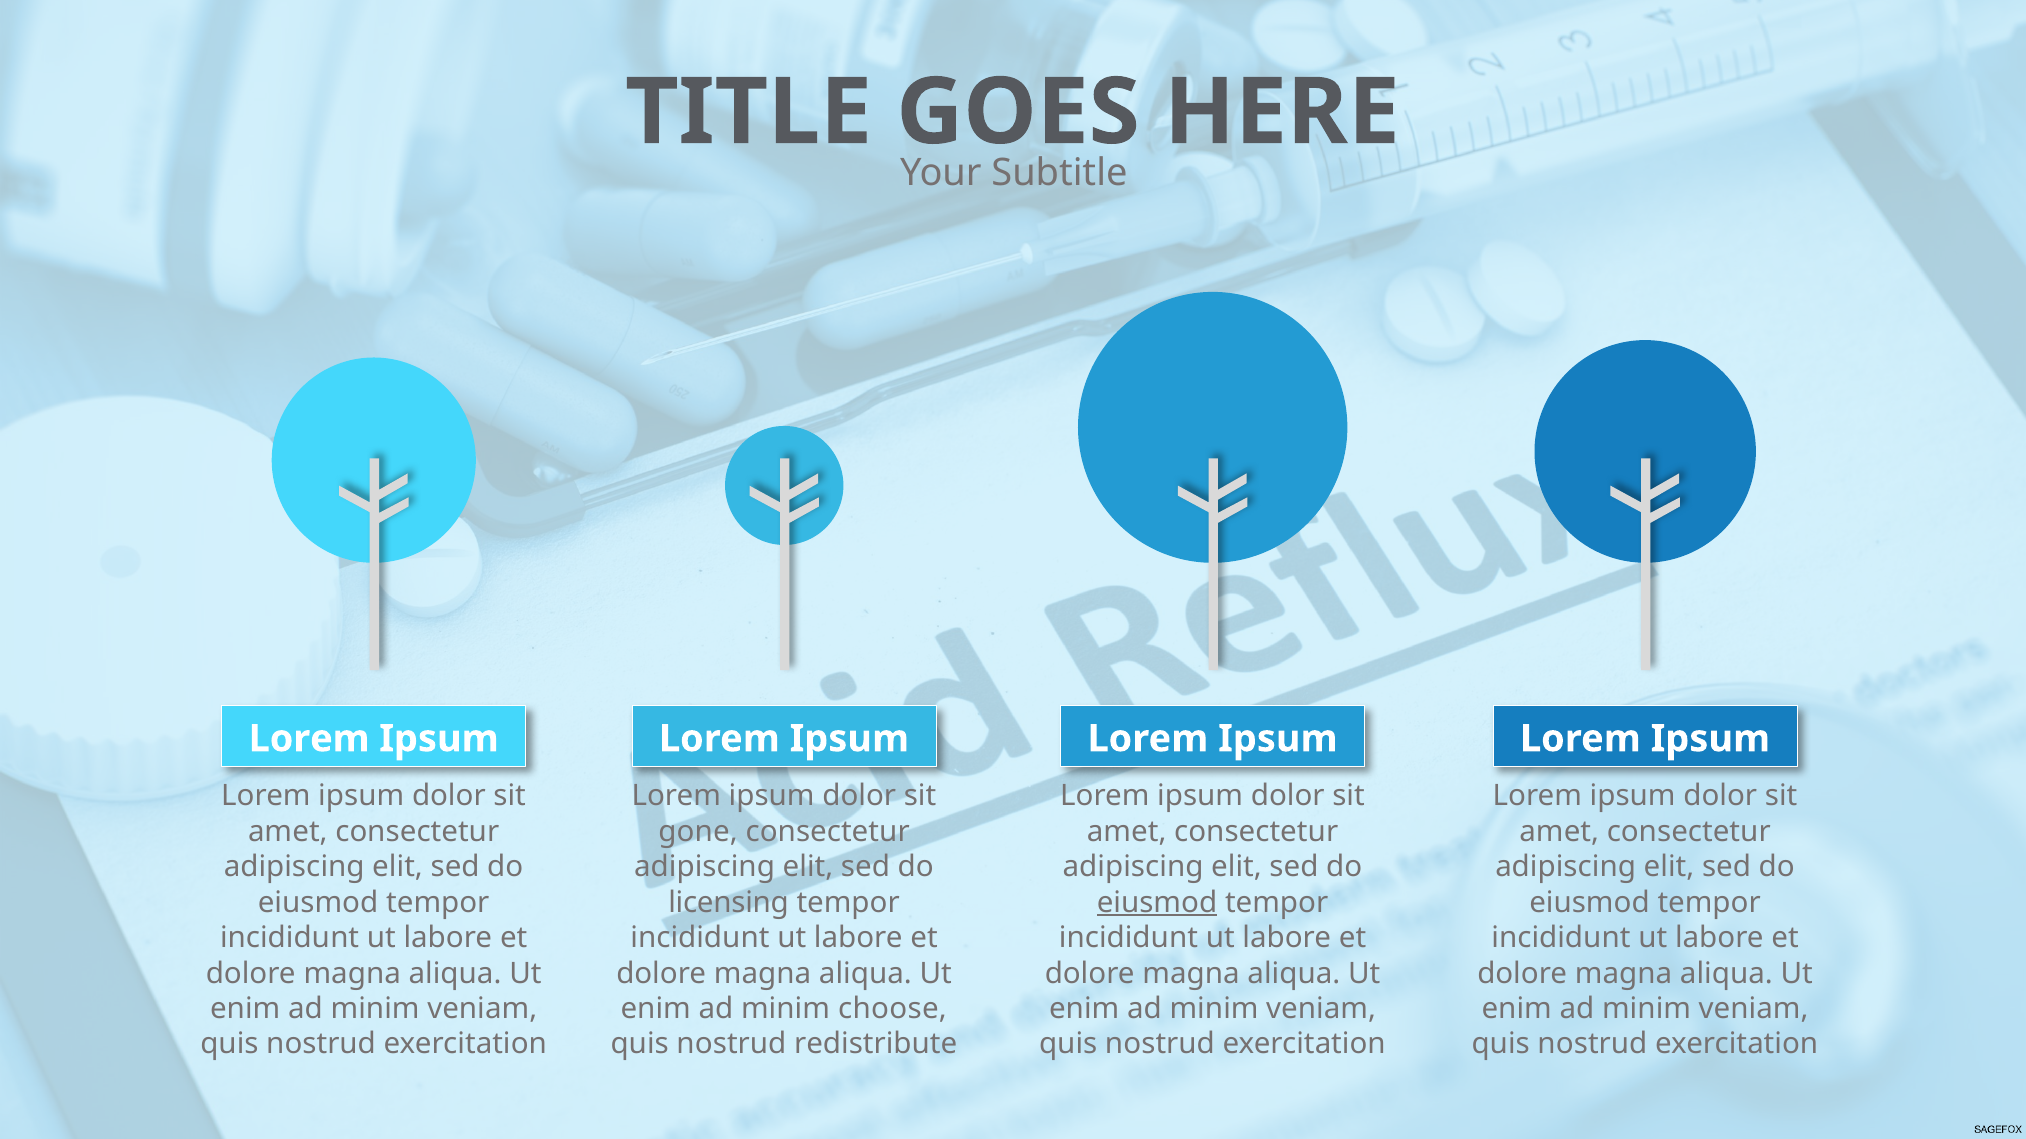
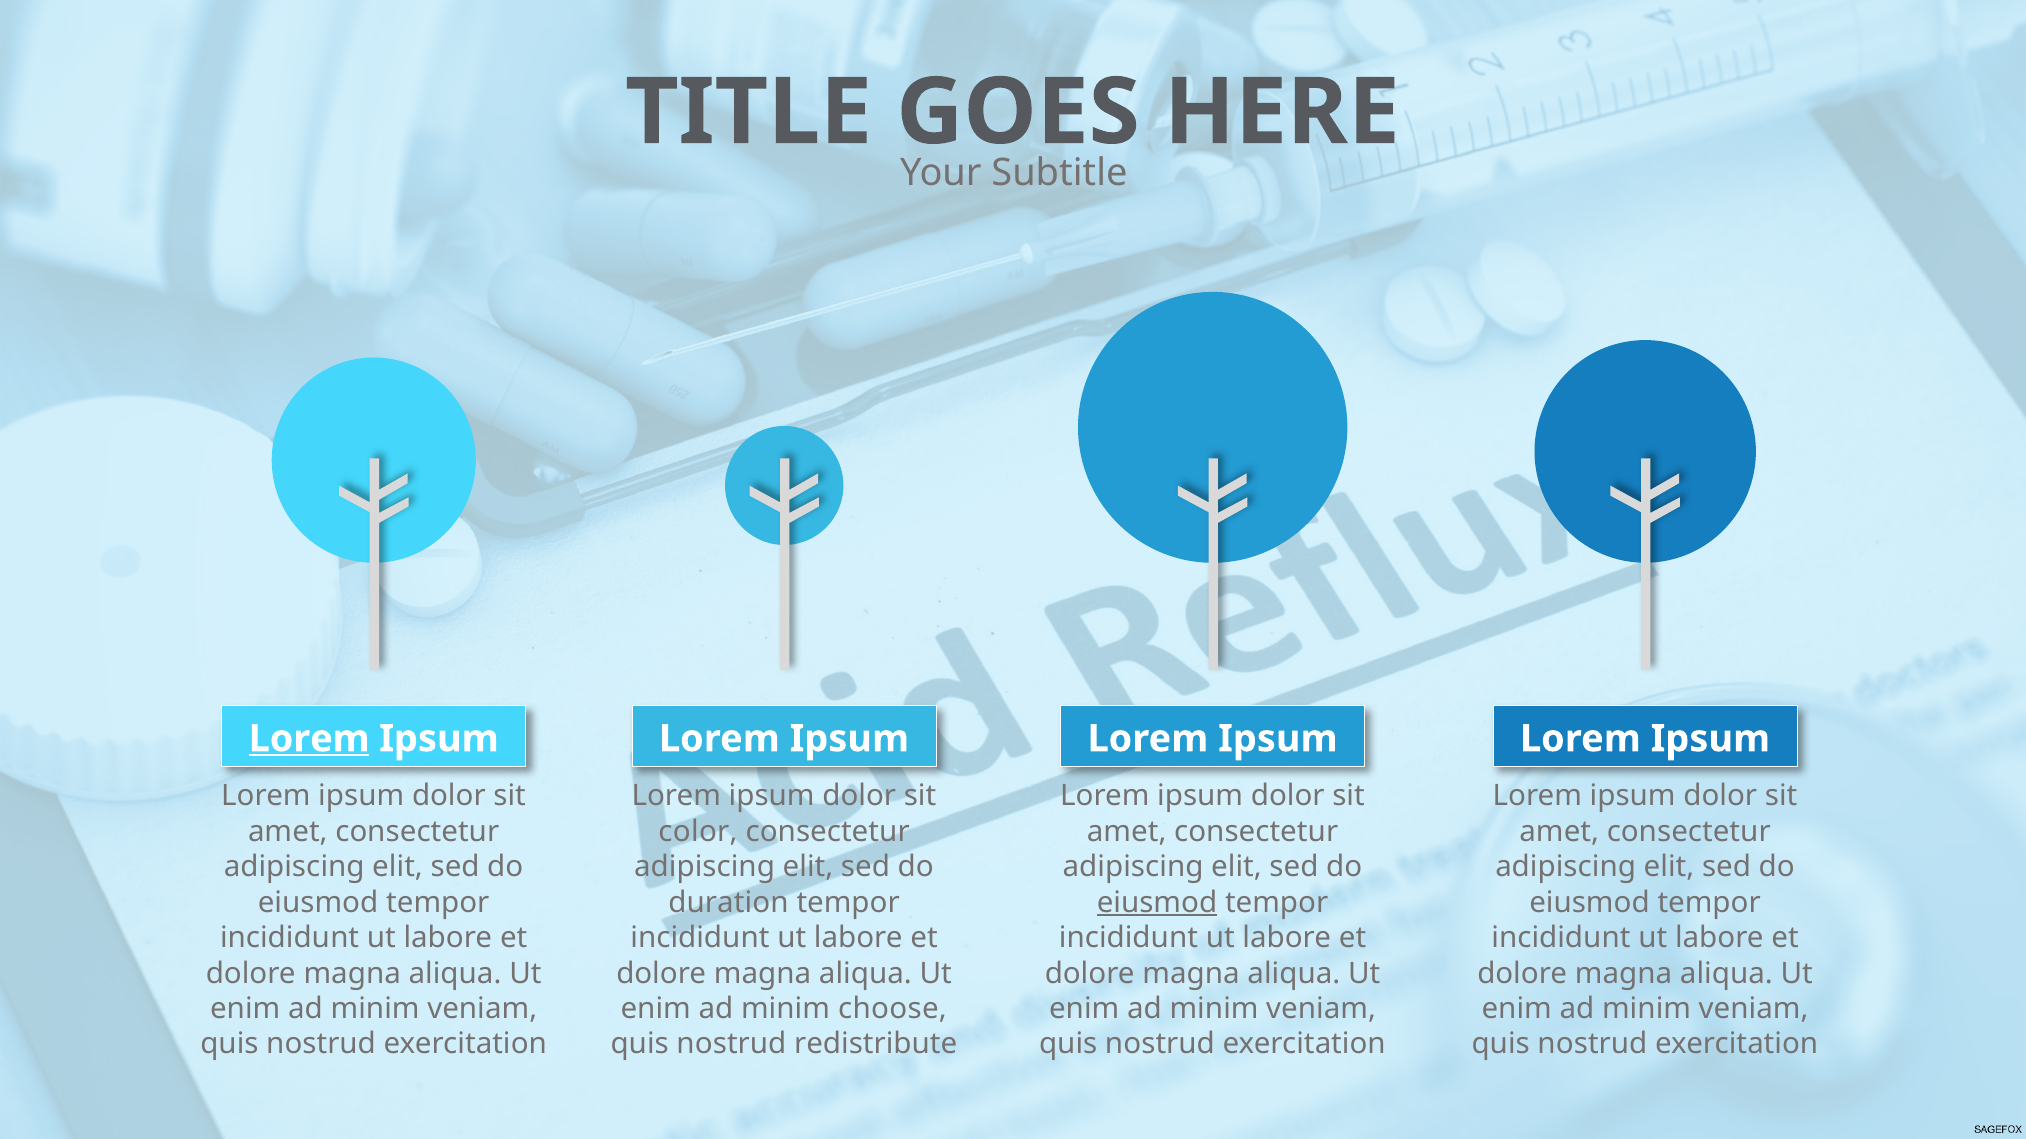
Lorem at (309, 739) underline: none -> present
gone: gone -> color
licensing: licensing -> duration
